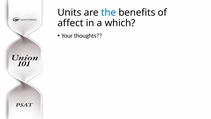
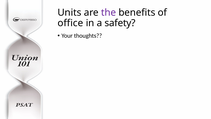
the colour: blue -> purple
affect: affect -> office
which: which -> safety
